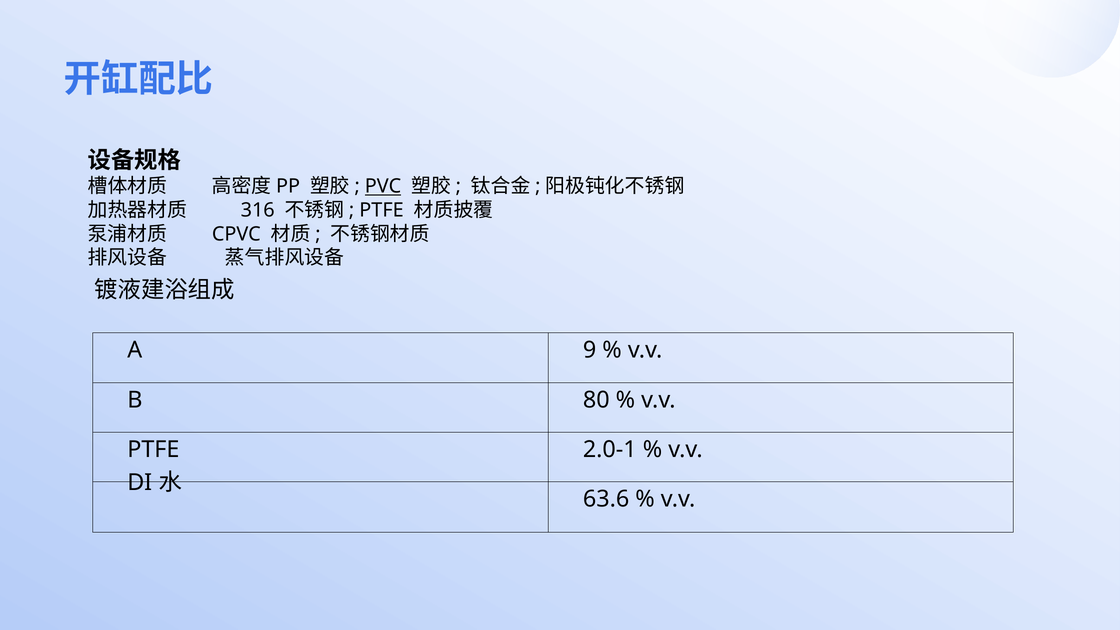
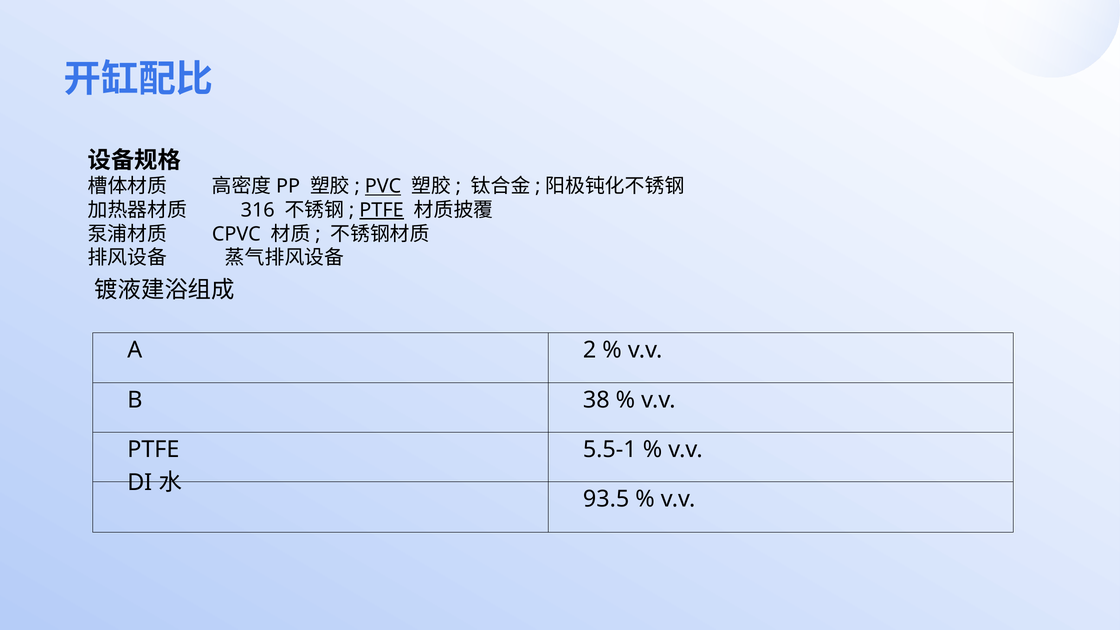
PTFE at (382, 210) underline: none -> present
9: 9 -> 2
80: 80 -> 38
2.0-1: 2.0-1 -> 5.5-1
63.6: 63.6 -> 93.5
